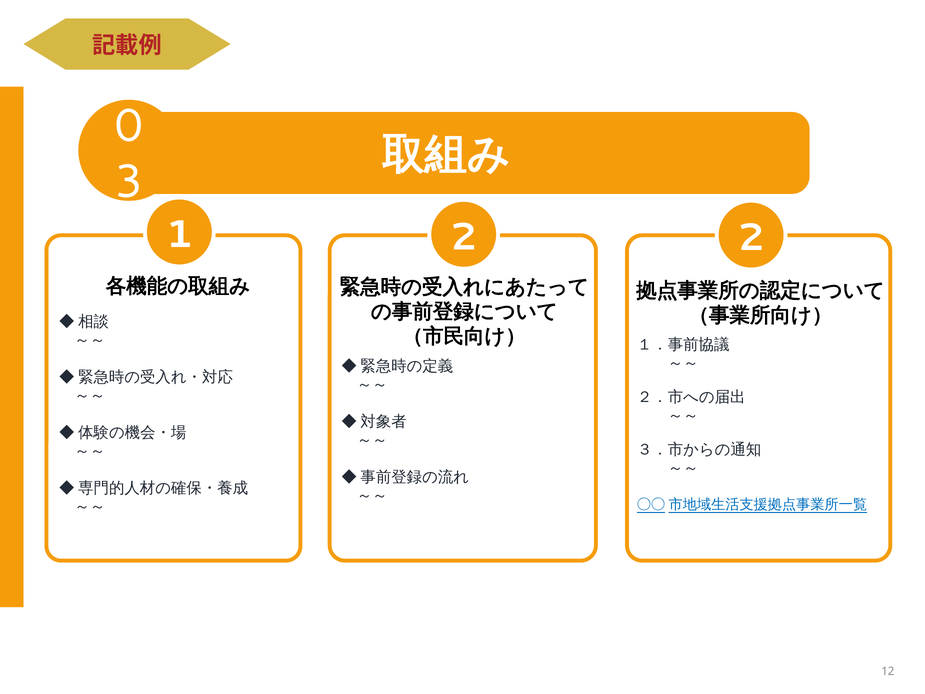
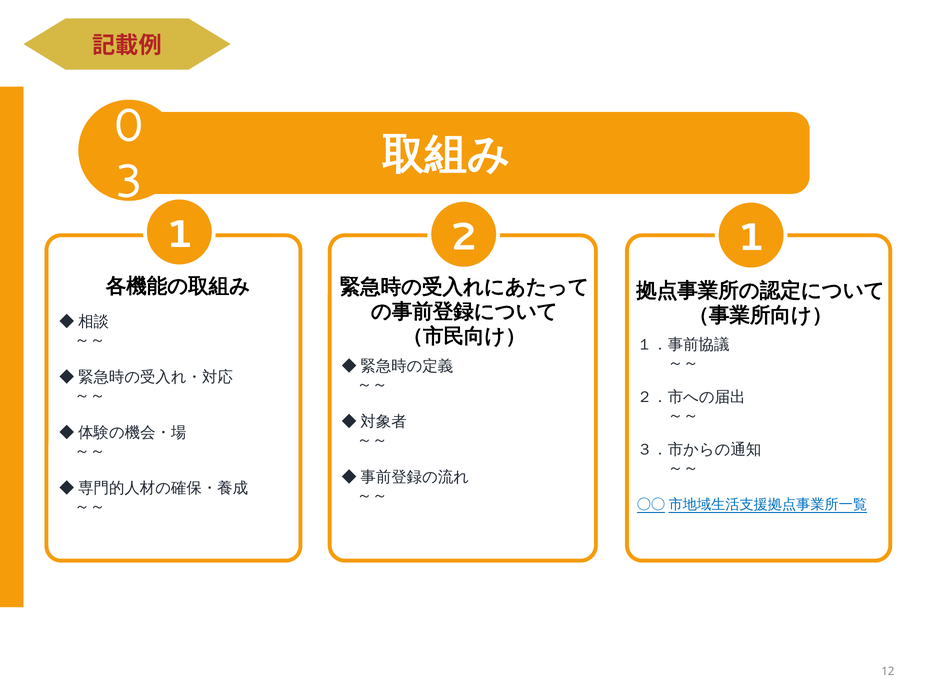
2 2: 2 -> 1
